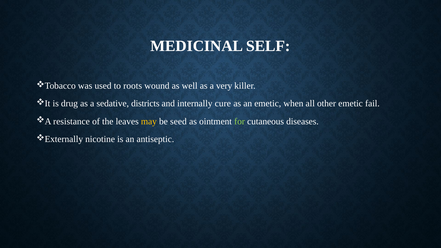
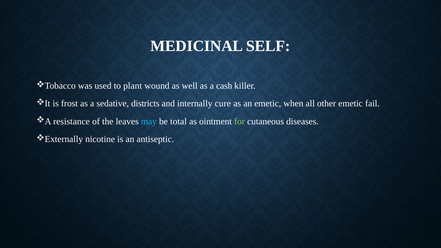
roots: roots -> plant
very: very -> cash
drug: drug -> frost
may colour: yellow -> light blue
seed: seed -> total
